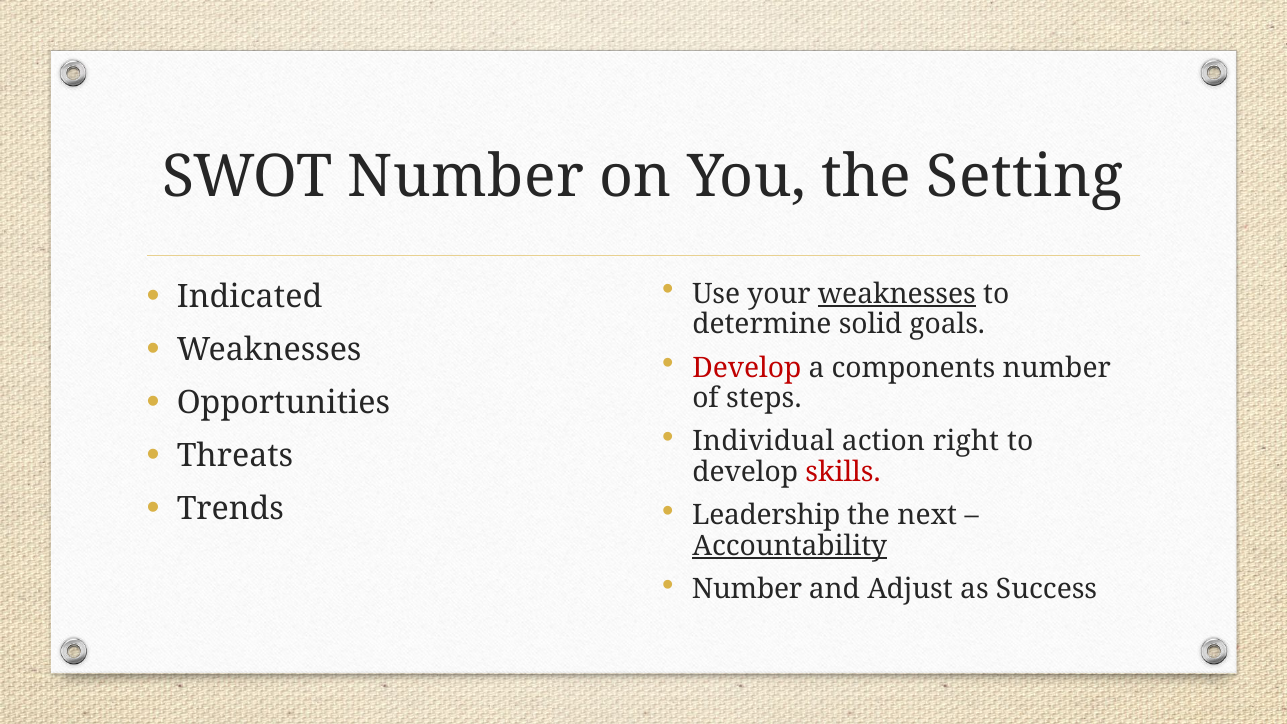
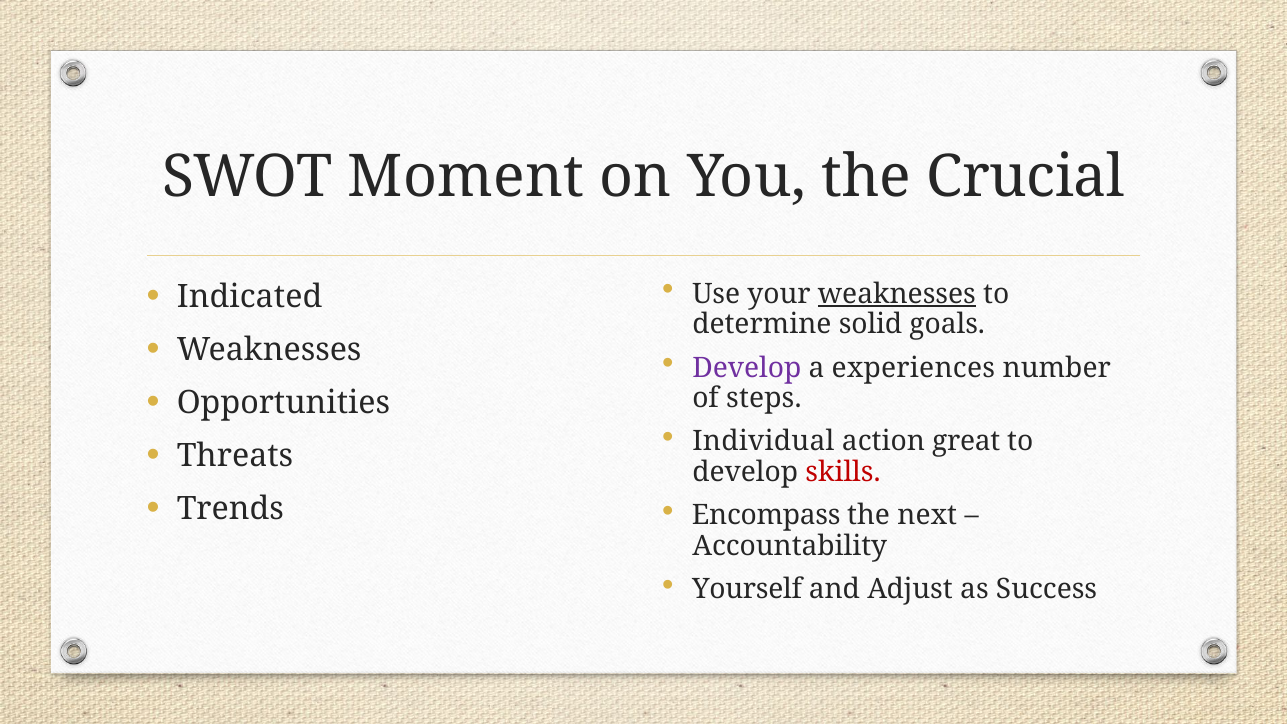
SWOT Number: Number -> Moment
Setting: Setting -> Crucial
Develop at (747, 368) colour: red -> purple
components: components -> experiences
right: right -> great
Leadership: Leadership -> Encompass
Accountability underline: present -> none
Number at (747, 589): Number -> Yourself
